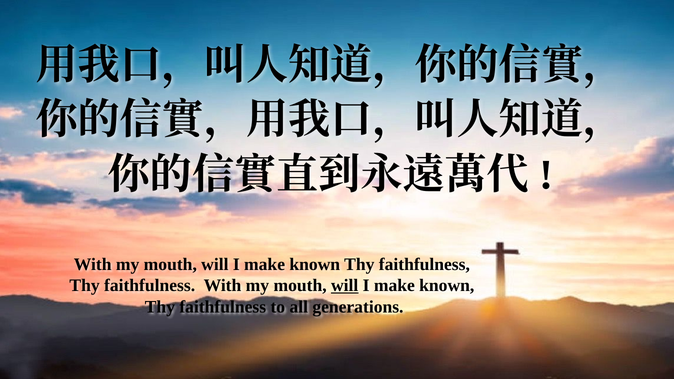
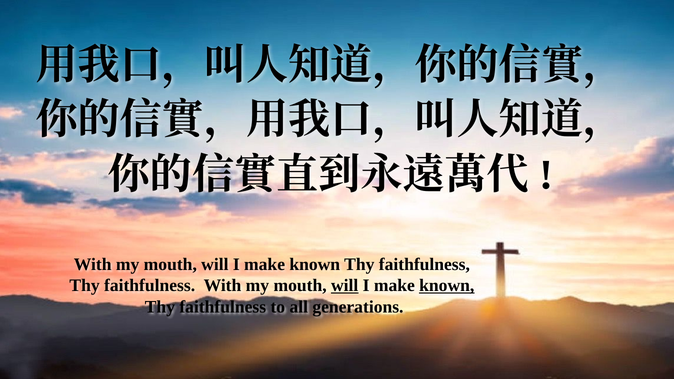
known at (447, 286) underline: none -> present
